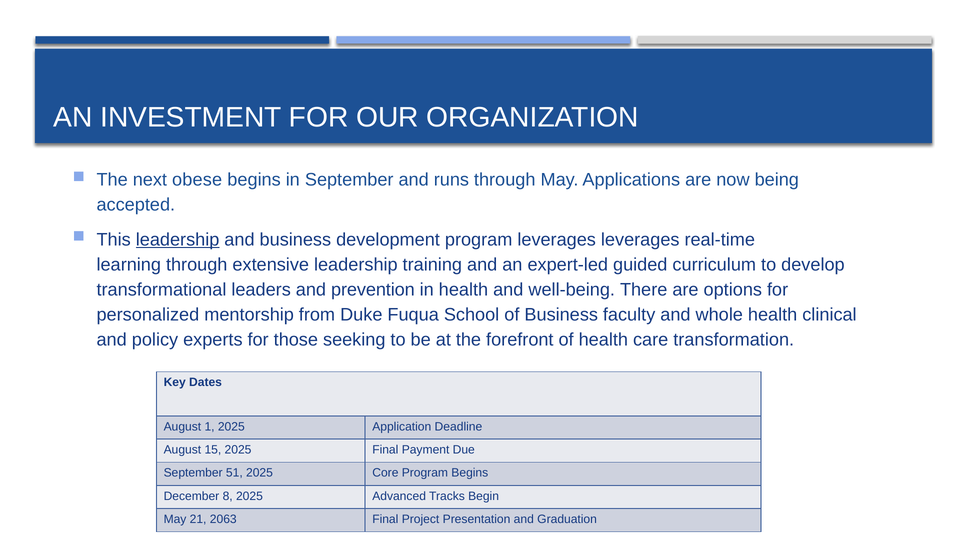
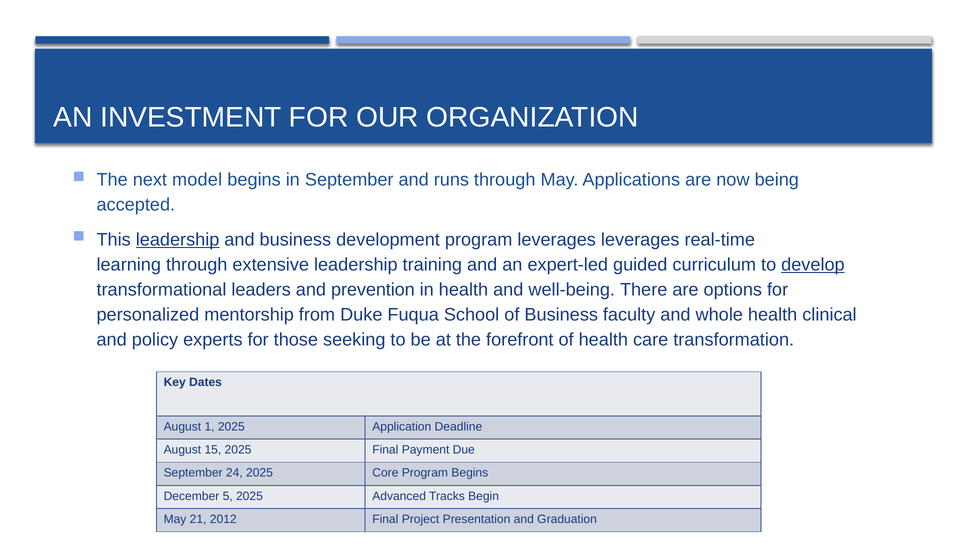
obese: obese -> model
develop underline: none -> present
51: 51 -> 24
8: 8 -> 5
2063: 2063 -> 2012
